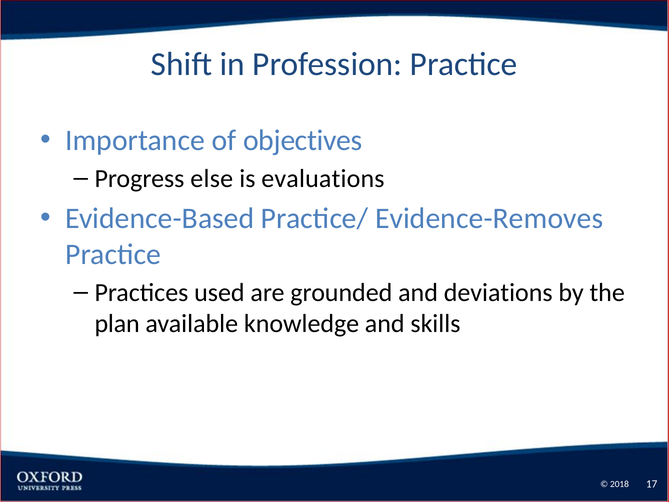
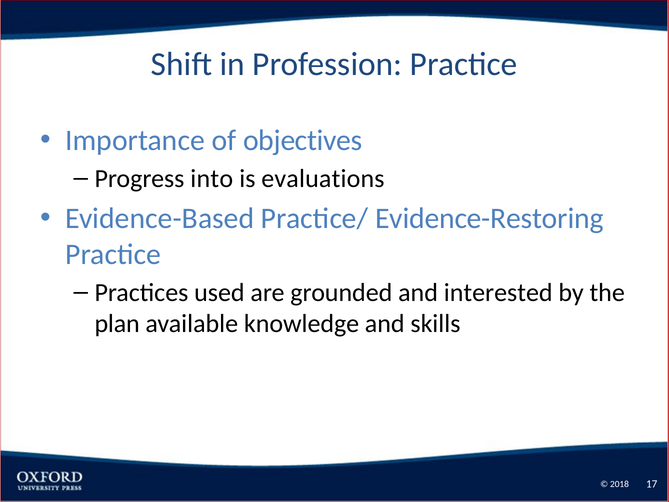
else: else -> into
Evidence-Removes: Evidence-Removes -> Evidence-Restoring
deviations: deviations -> interested
